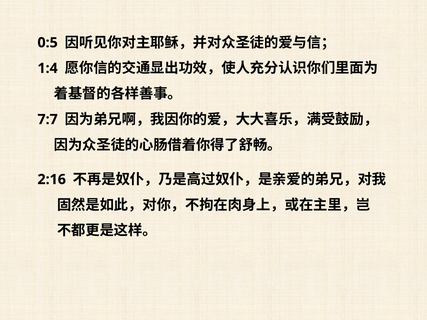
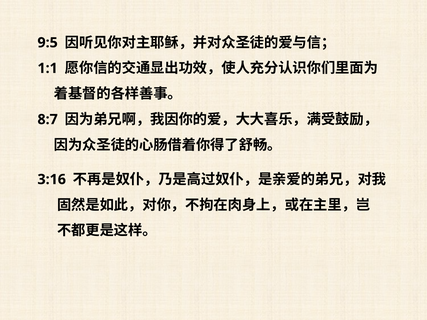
0:5: 0:5 -> 9:5
1:4: 1:4 -> 1:1
7:7: 7:7 -> 8:7
2:16: 2:16 -> 3:16
